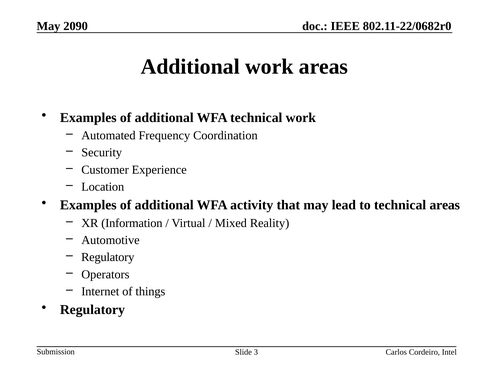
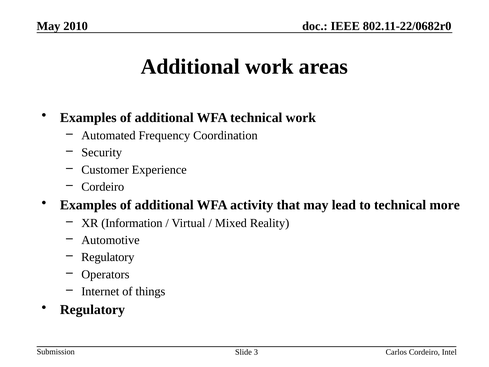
2090: 2090 -> 2010
Location at (103, 187): Location -> Cordeiro
technical areas: areas -> more
